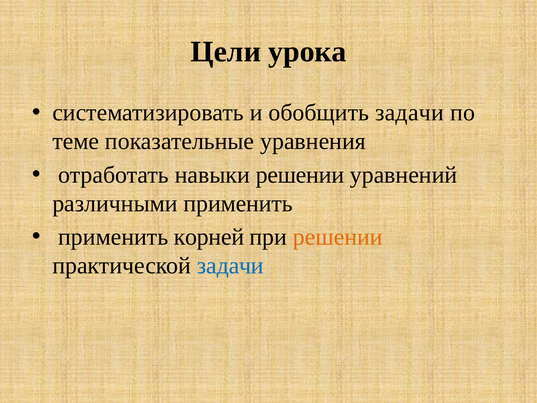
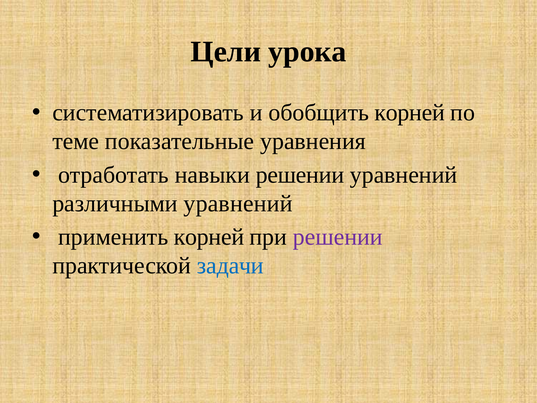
обобщить задачи: задачи -> корней
различными применить: применить -> уравнений
решении at (338, 237) colour: orange -> purple
